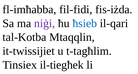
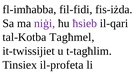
ħsieb colour: blue -> purple
Mtaqqlin: Mtaqqlin -> Tagħmel
il-tiegħek: il-tiegħek -> il-profeta
